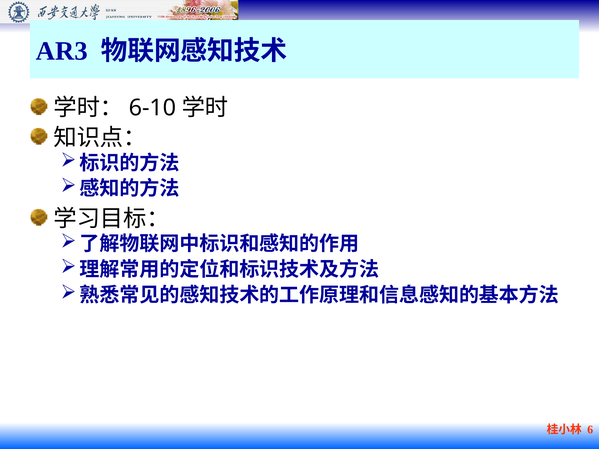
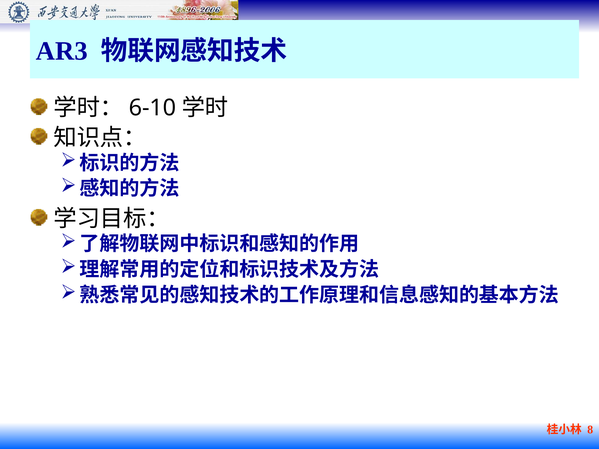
6: 6 -> 8
